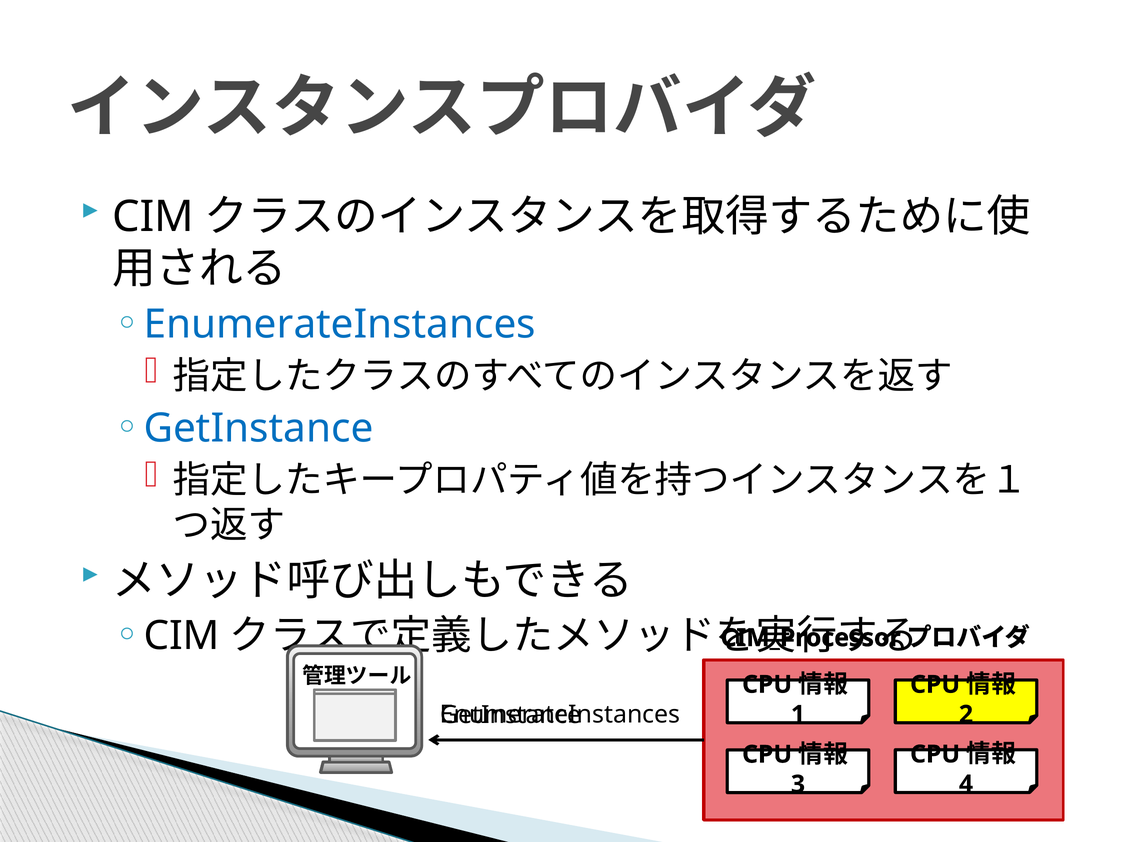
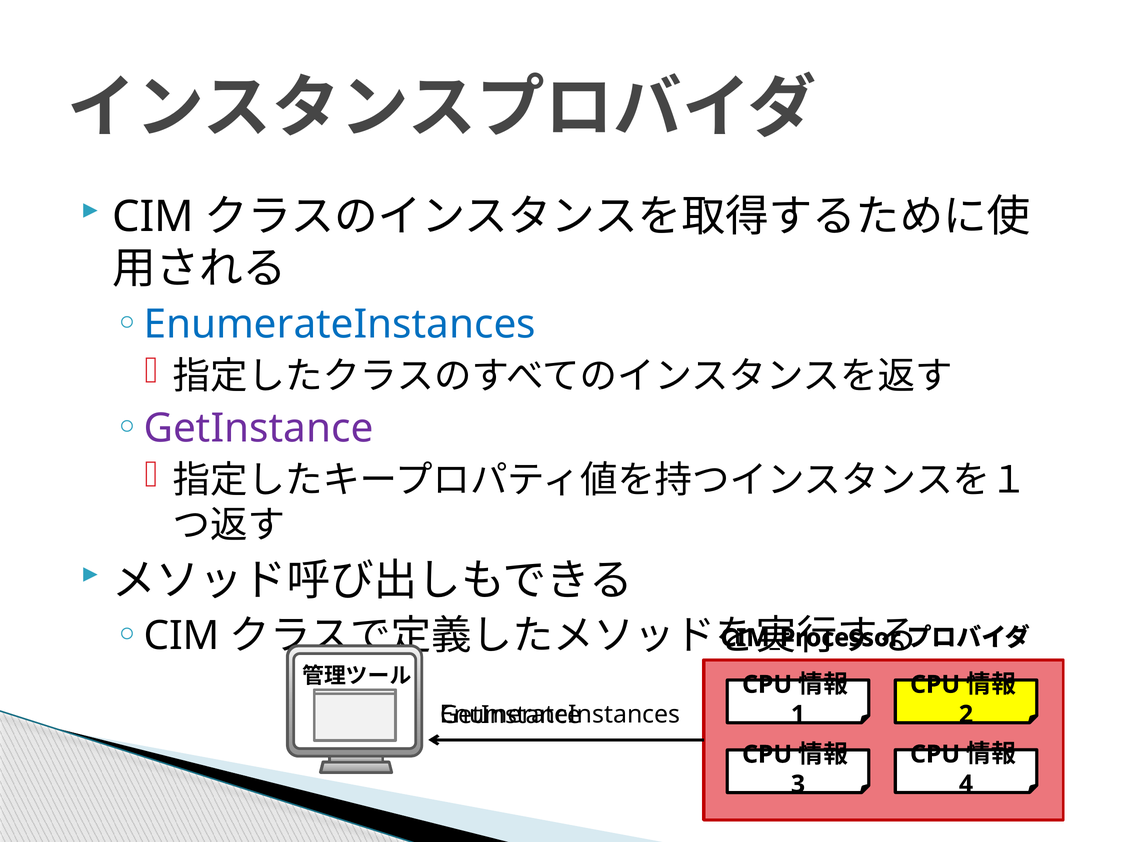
GetInstance at (259, 429) colour: blue -> purple
